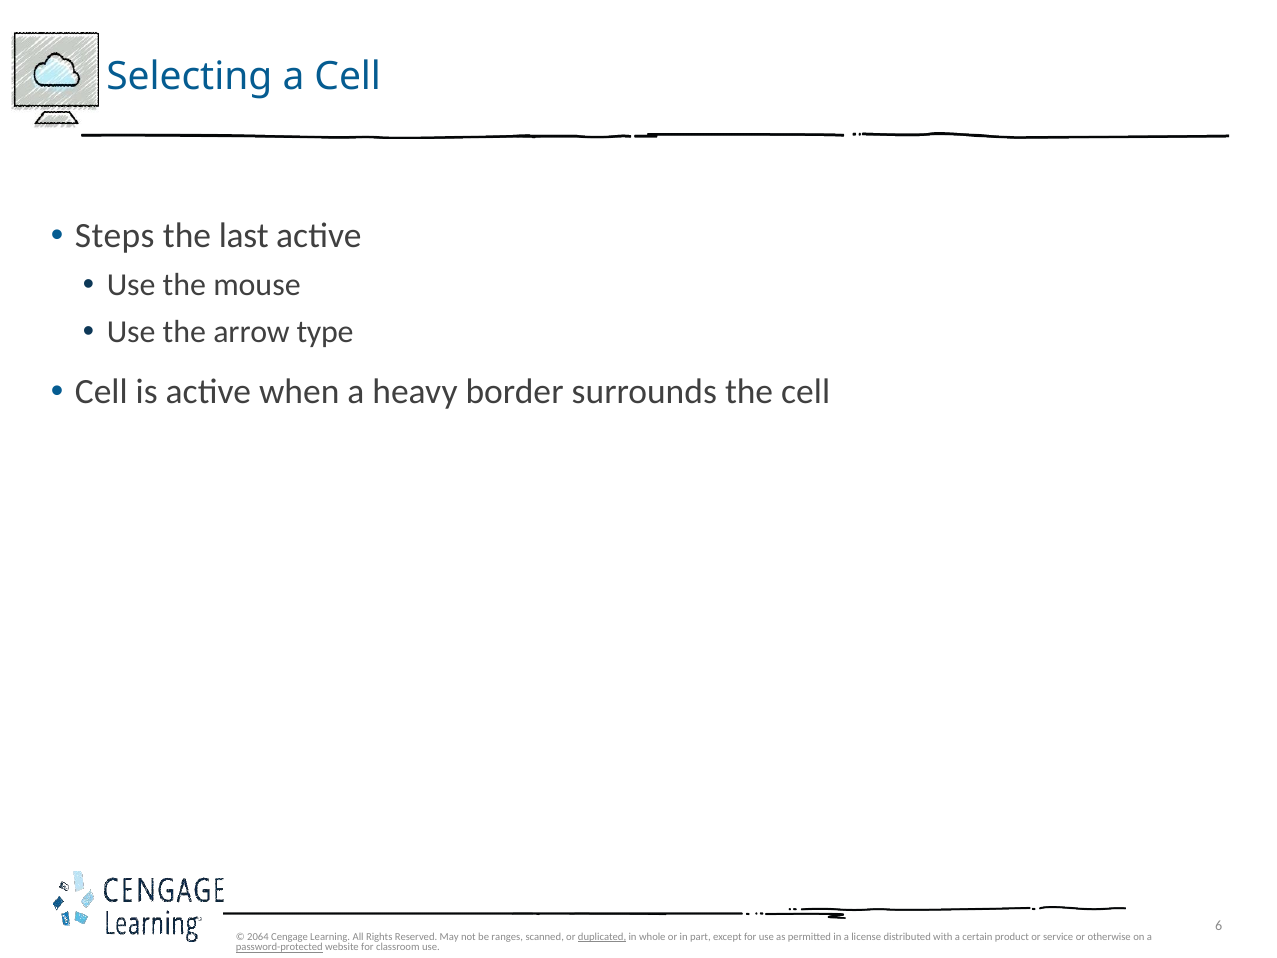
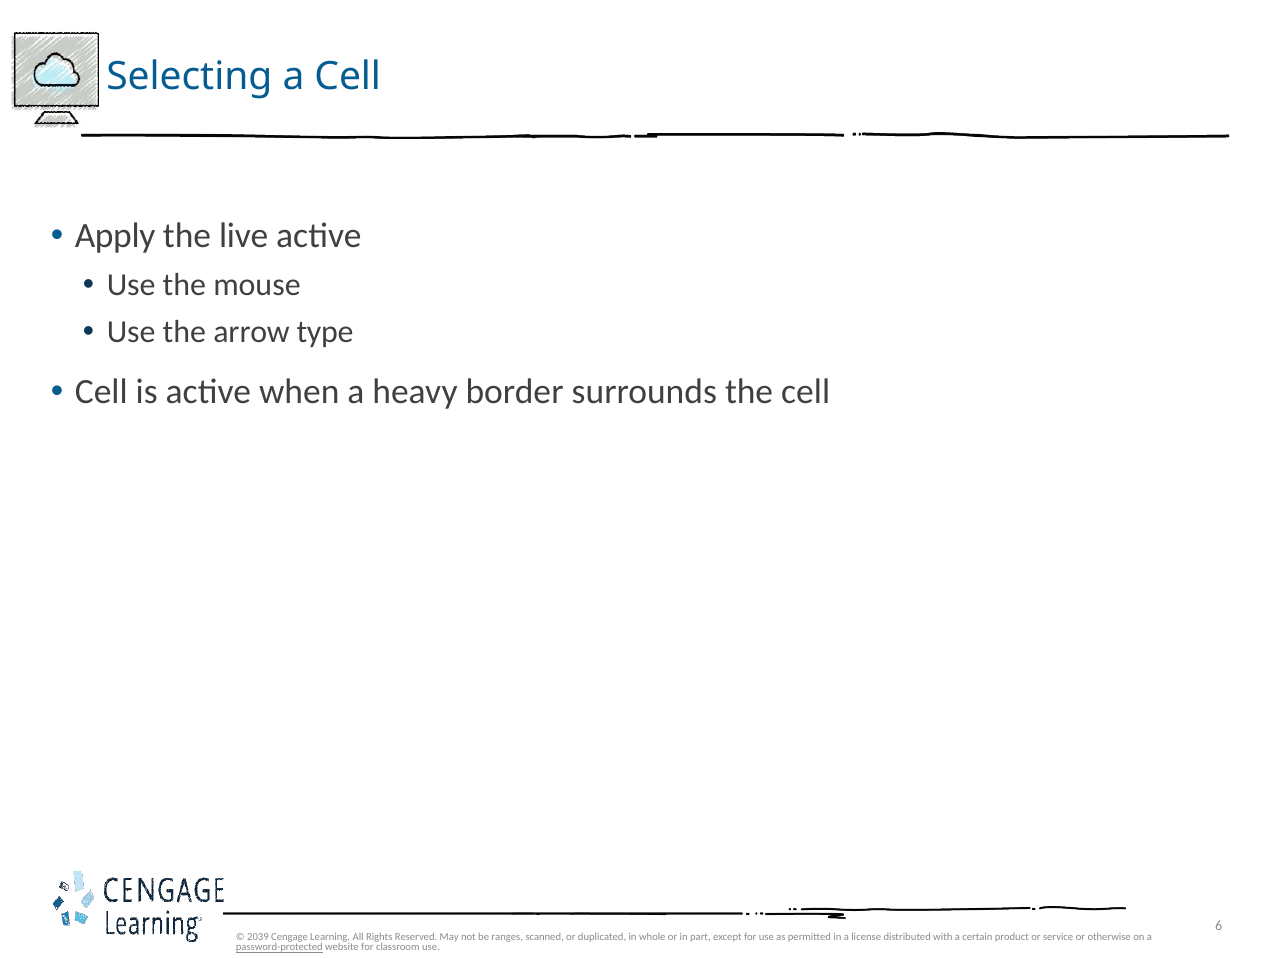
Steps: Steps -> Apply
last: last -> live
2064: 2064 -> 2039
duplicated underline: present -> none
